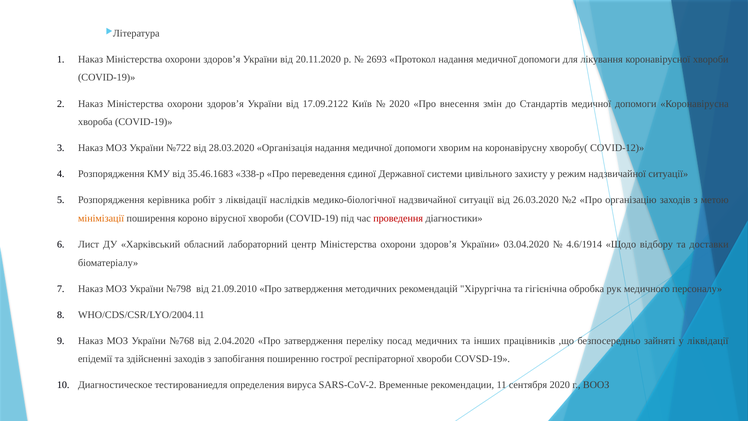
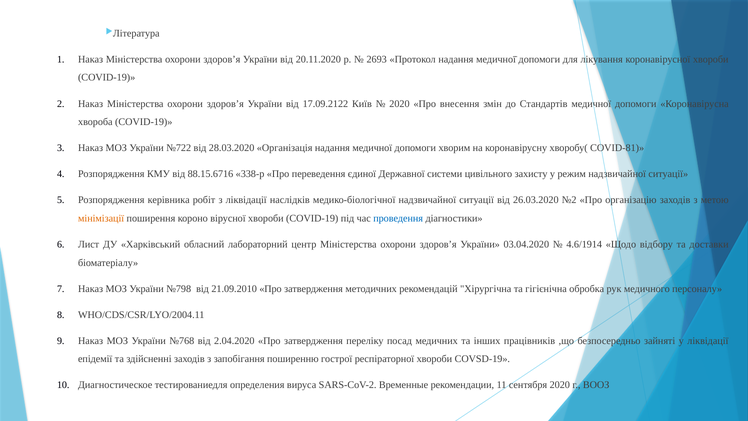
COVID-12: COVID-12 -> COVID-81
35.46.1683: 35.46.1683 -> 88.15.6716
проведення colour: red -> blue
